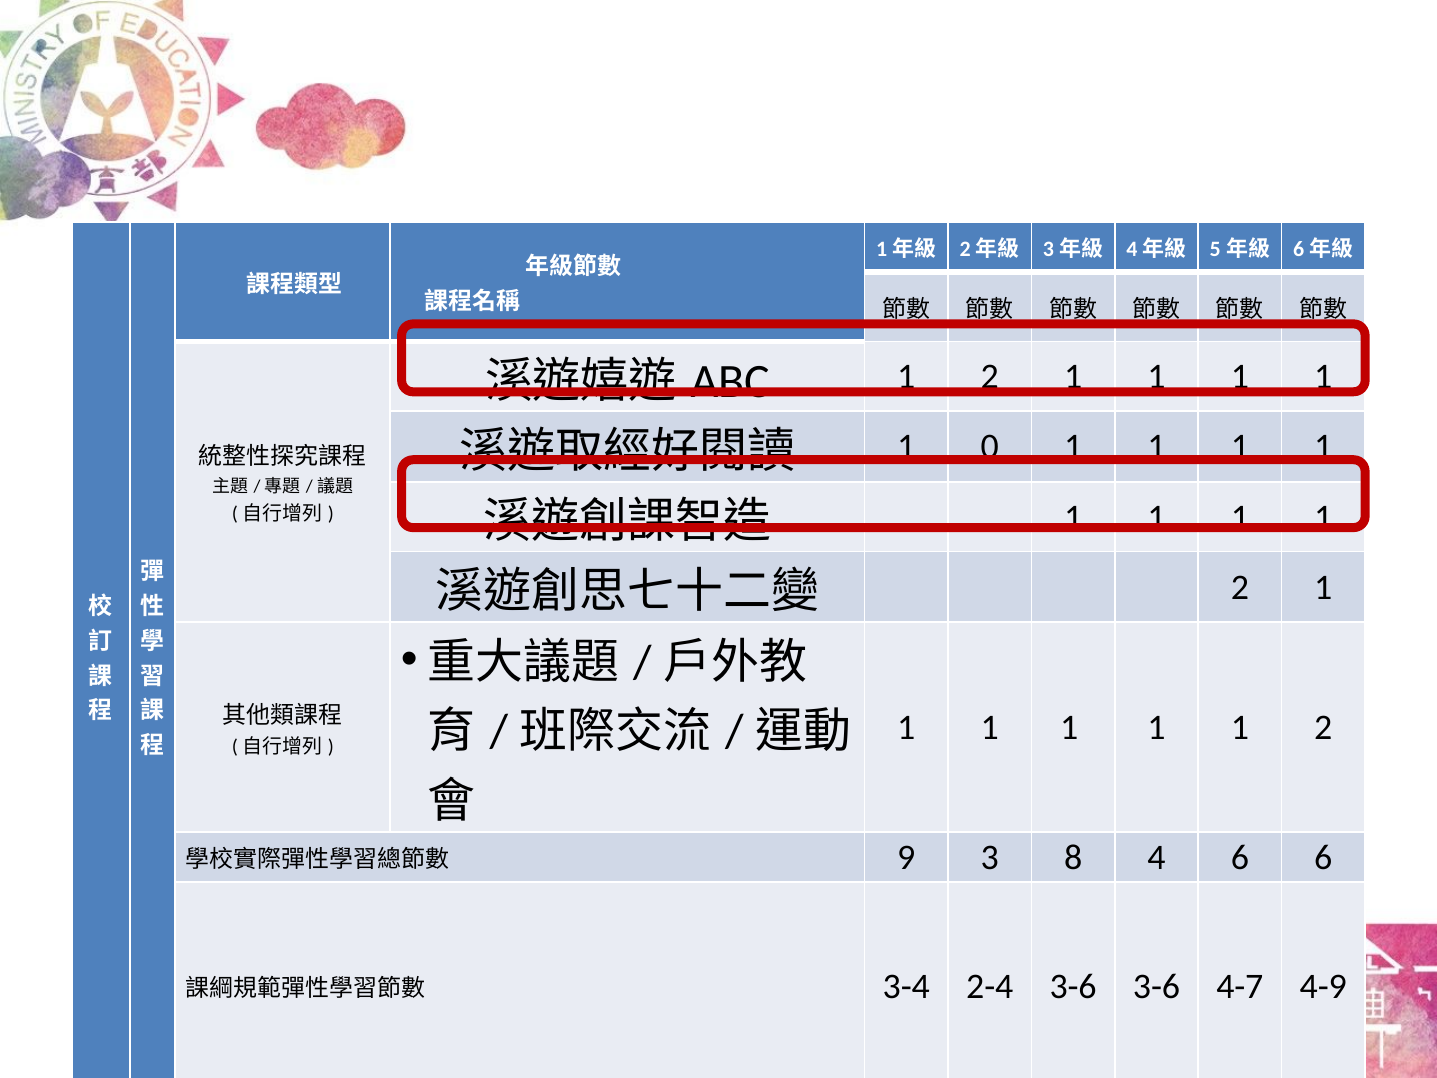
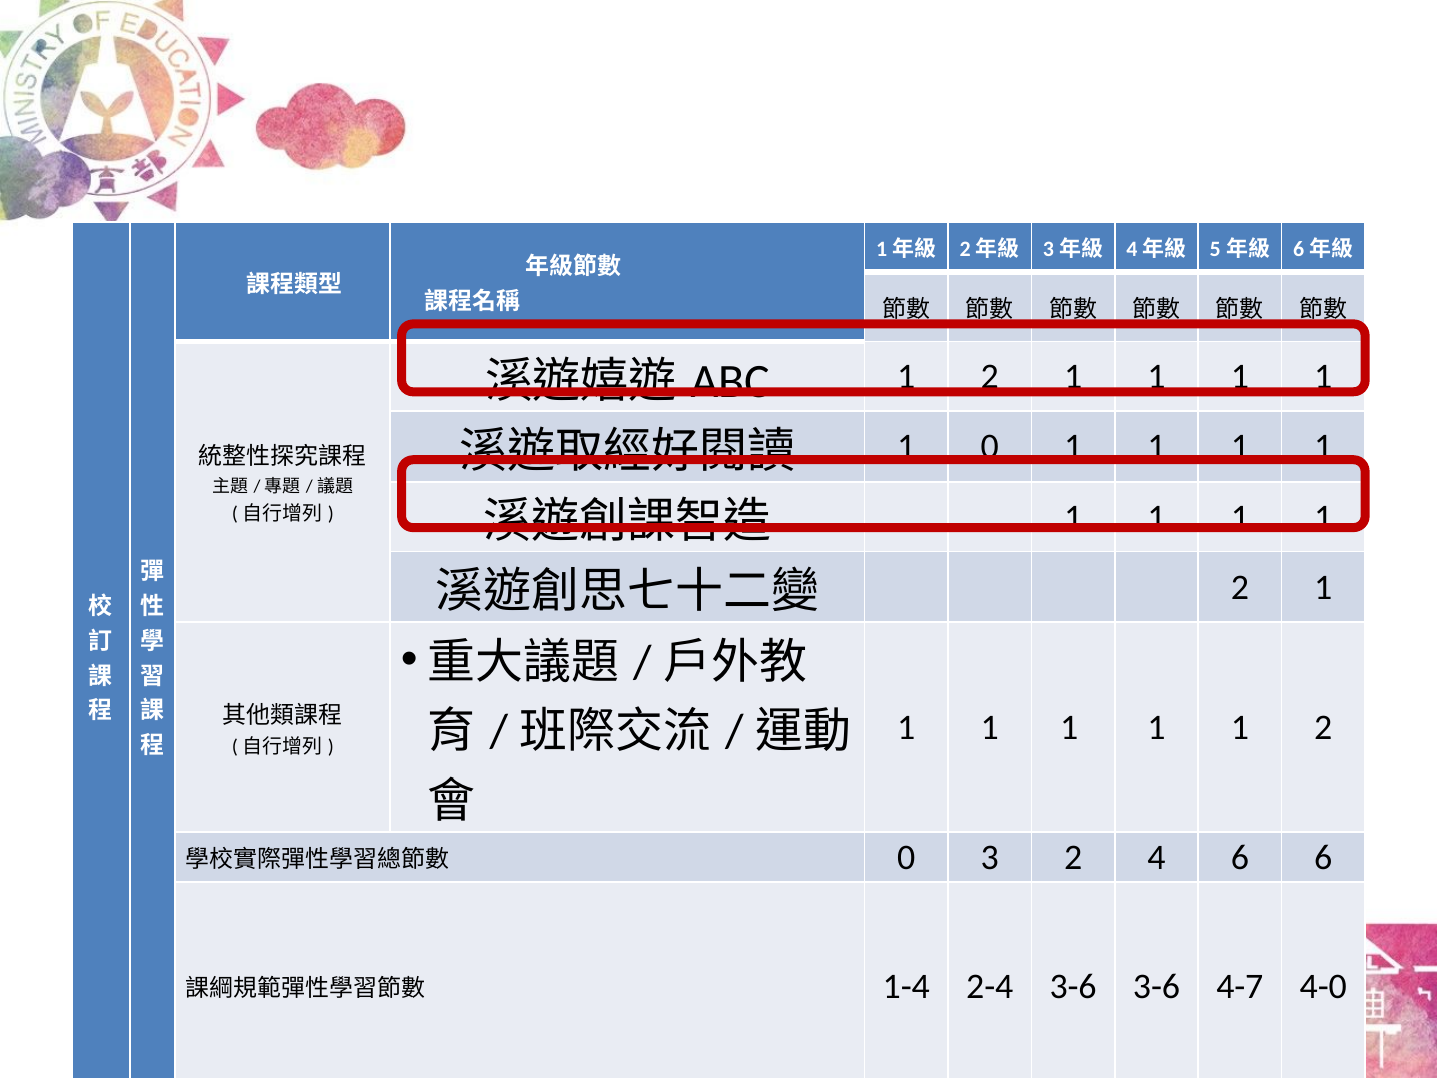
9 at (906, 857): 9 -> 0
3 8: 8 -> 2
3-4: 3-4 -> 1-4
4-9: 4-9 -> 4-0
